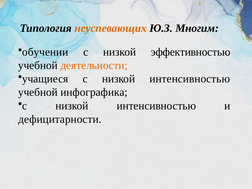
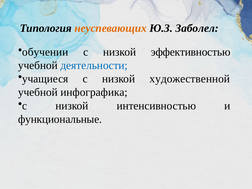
Многим: Многим -> Заболел
деятельности colour: orange -> blue
учащиеся с низкой интенсивностью: интенсивностью -> художественной
дефицитарности: дефицитарности -> функциональные
